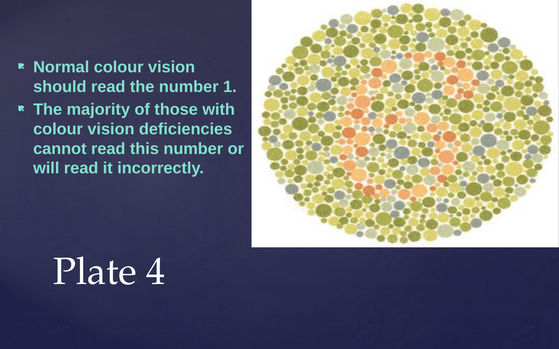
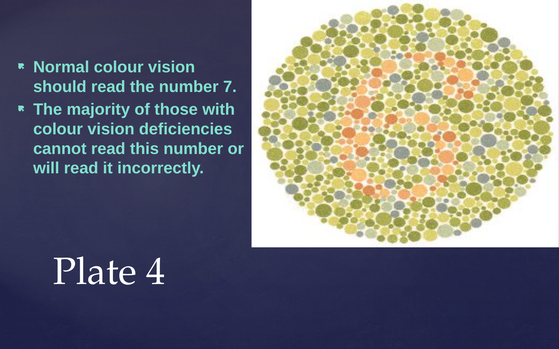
1: 1 -> 7
